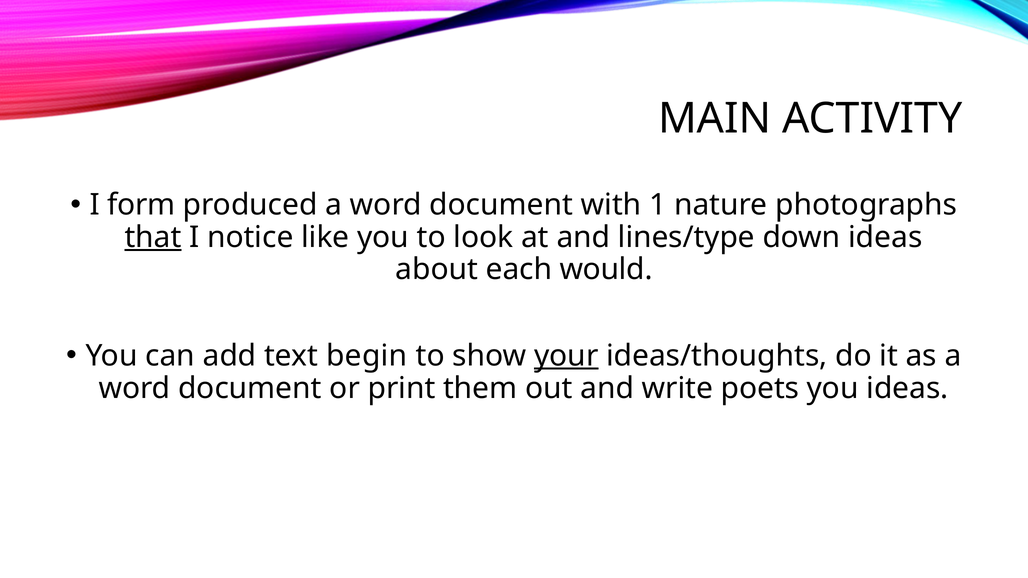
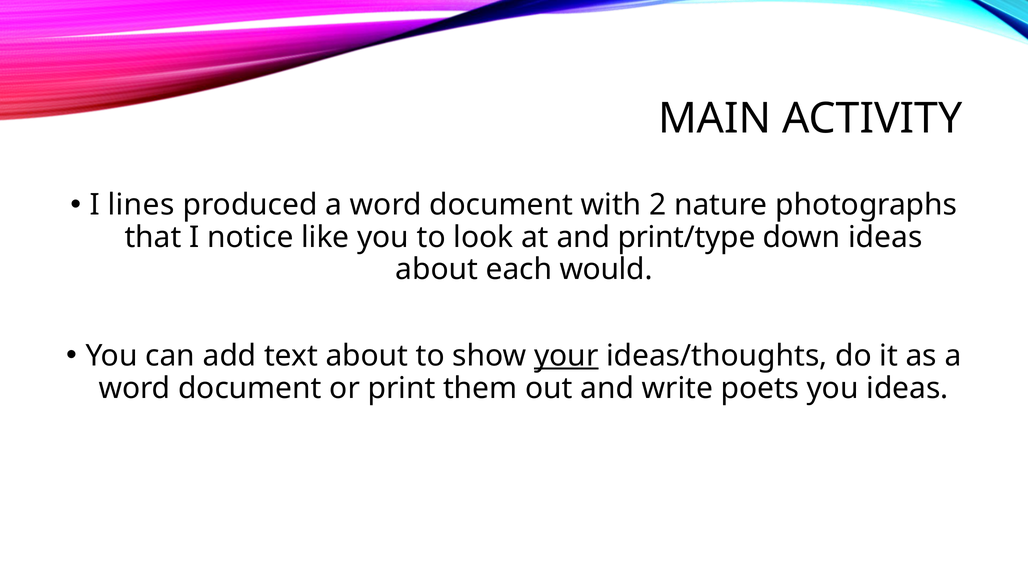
form: form -> lines
1: 1 -> 2
that underline: present -> none
lines/type: lines/type -> print/type
text begin: begin -> about
